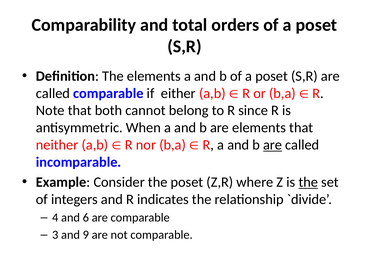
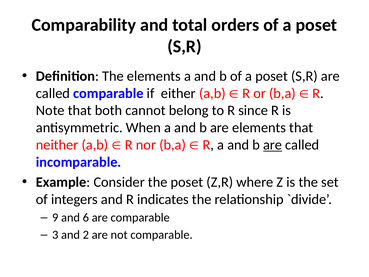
the at (308, 182) underline: present -> none
4: 4 -> 9
9: 9 -> 2
